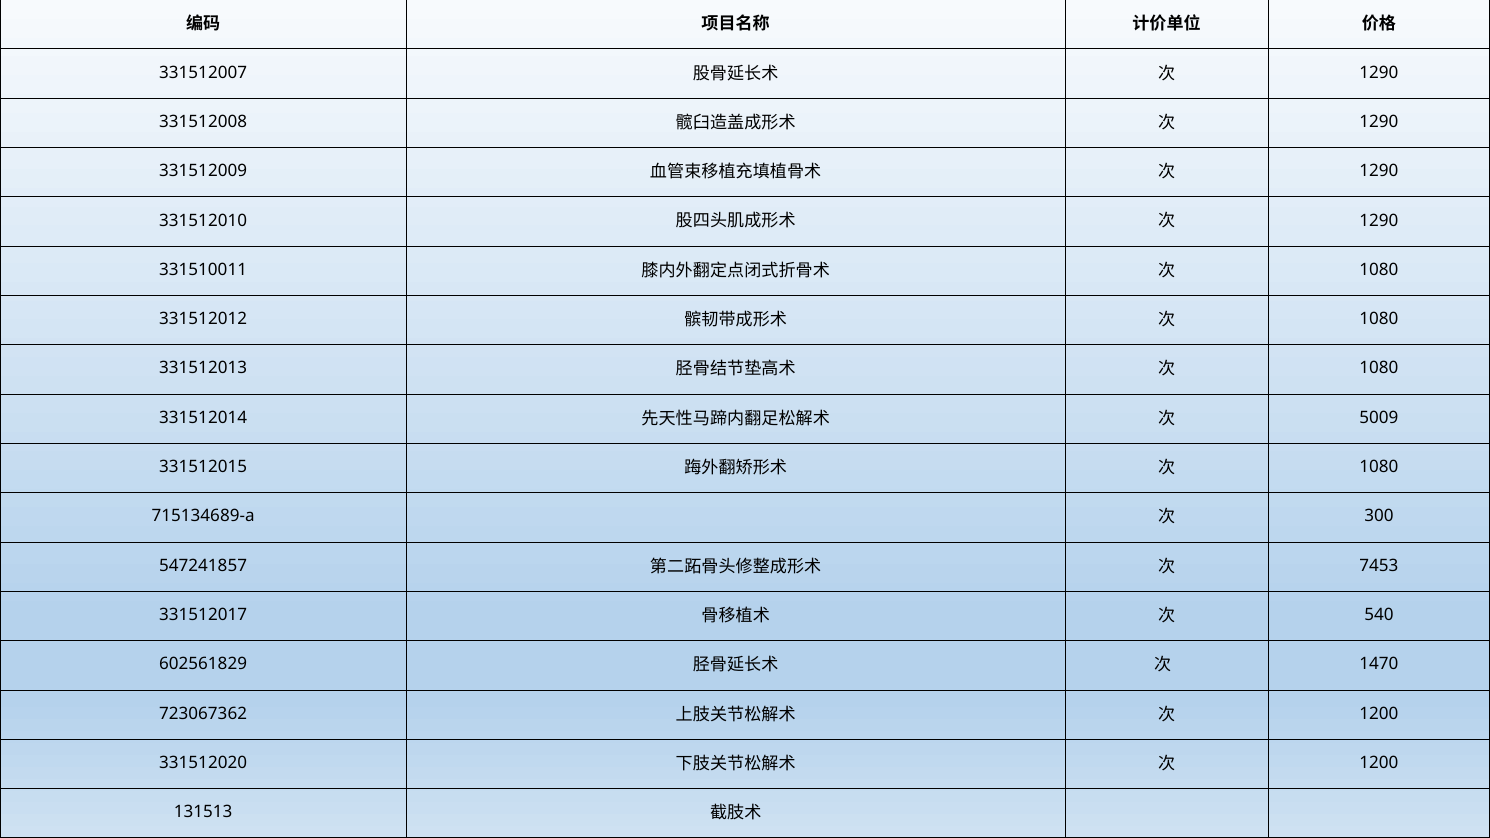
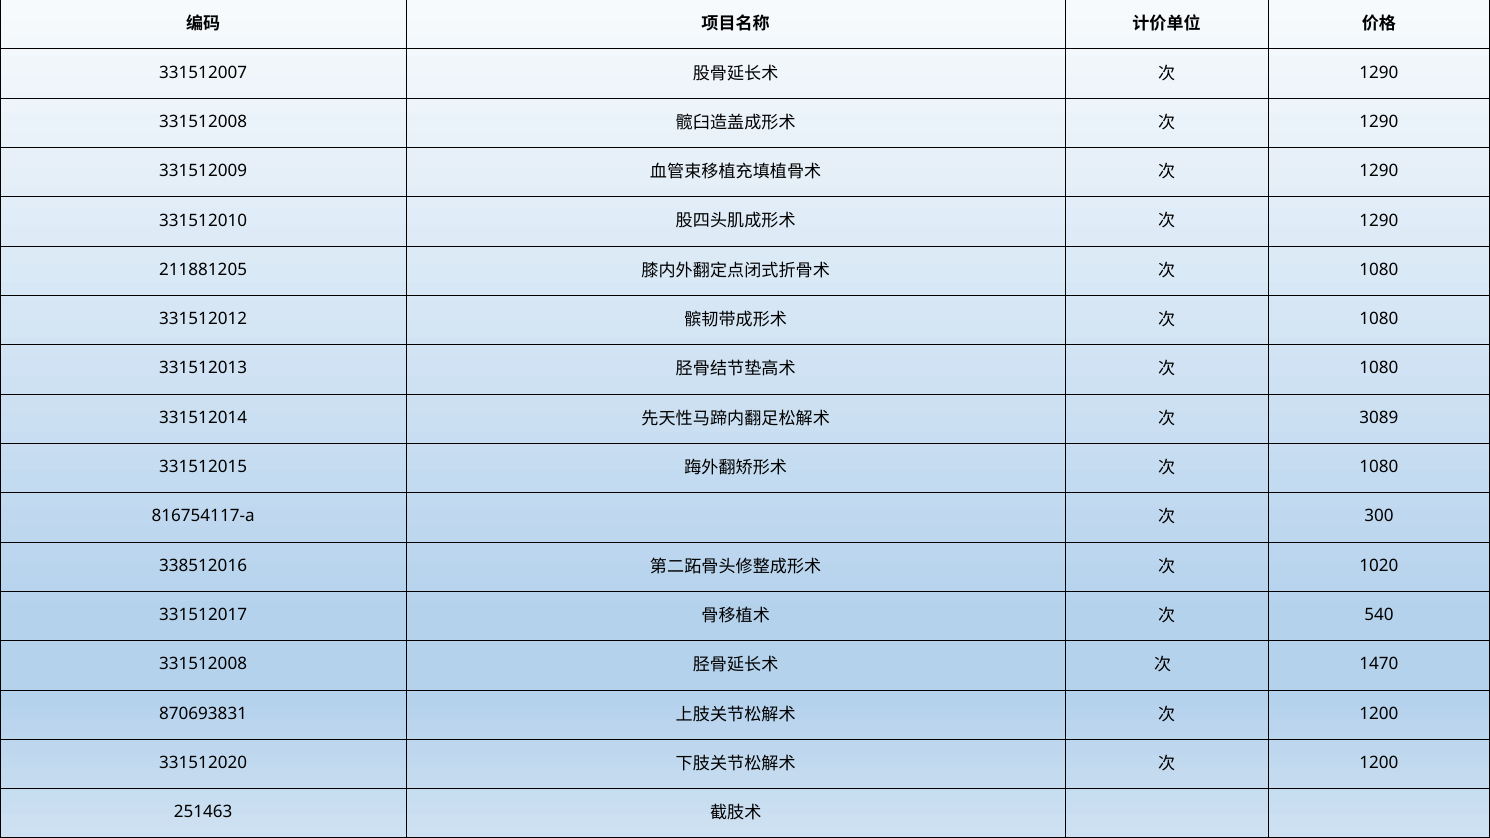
331510011: 331510011 -> 211881205
5009: 5009 -> 3089
715134689-a: 715134689-a -> 816754117-a
547241857: 547241857 -> 338512016
7453: 7453 -> 1020
602561829 at (203, 664): 602561829 -> 331512008
723067362: 723067362 -> 870693831
131513: 131513 -> 251463
